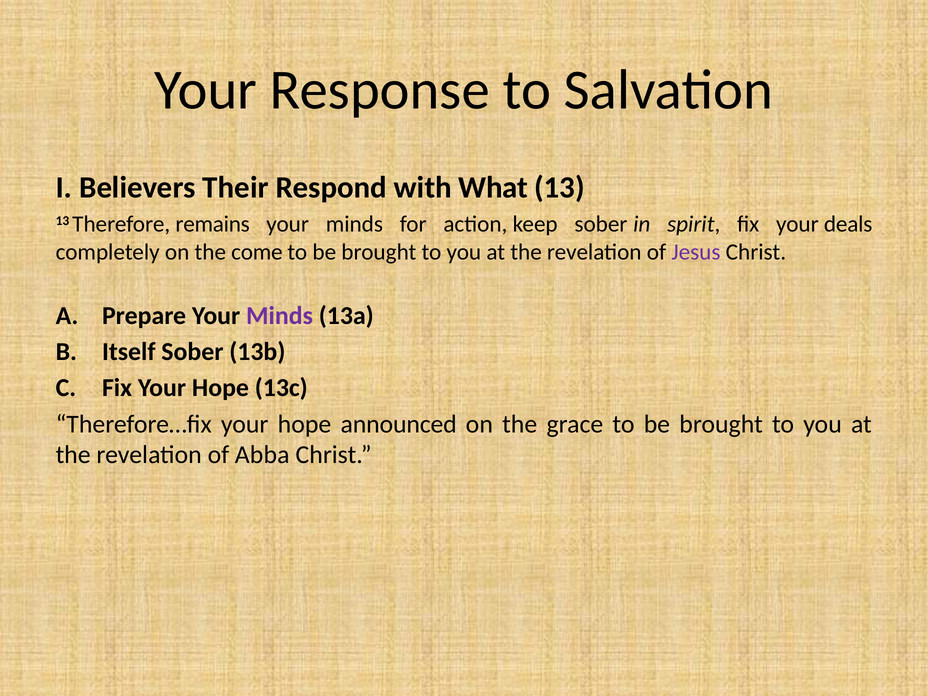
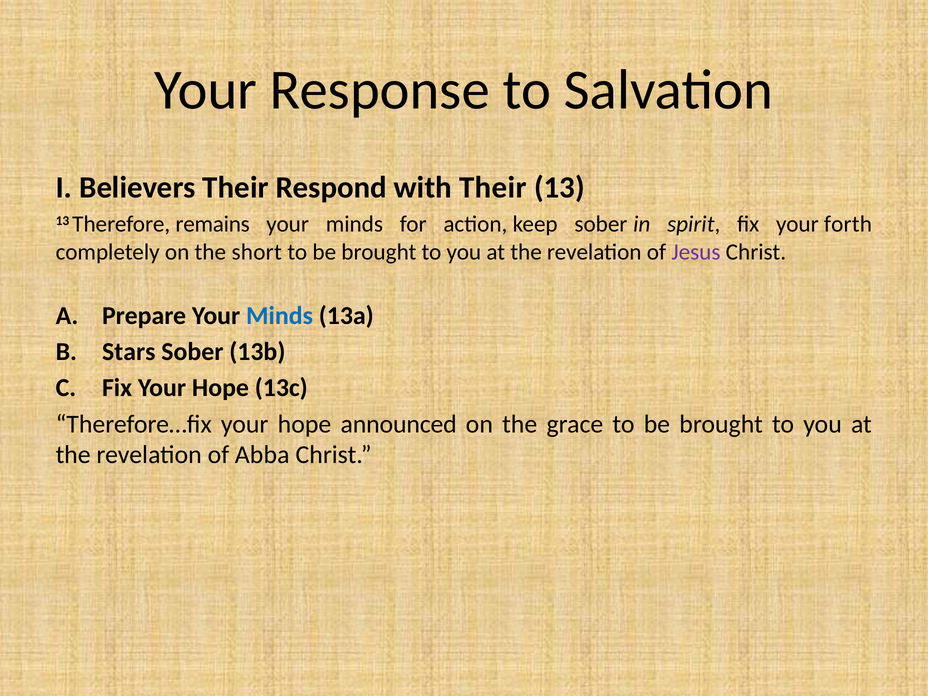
with What: What -> Their
deals: deals -> forth
come: come -> short
Minds at (279, 316) colour: purple -> blue
Itself: Itself -> Stars
